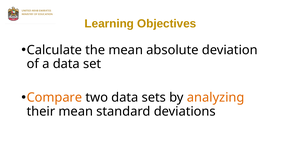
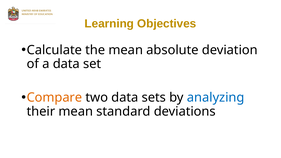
analyzing colour: orange -> blue
